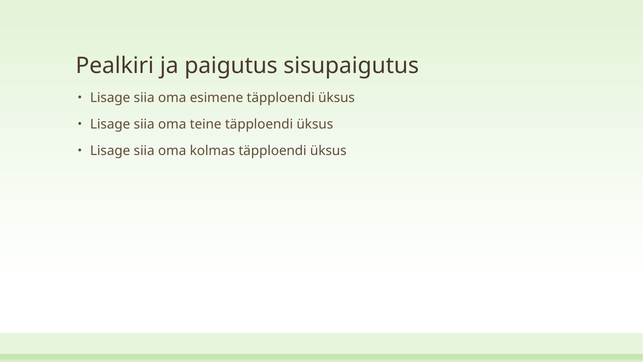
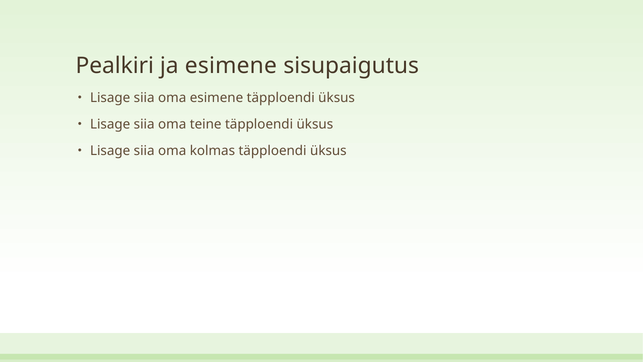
ja paigutus: paigutus -> esimene
